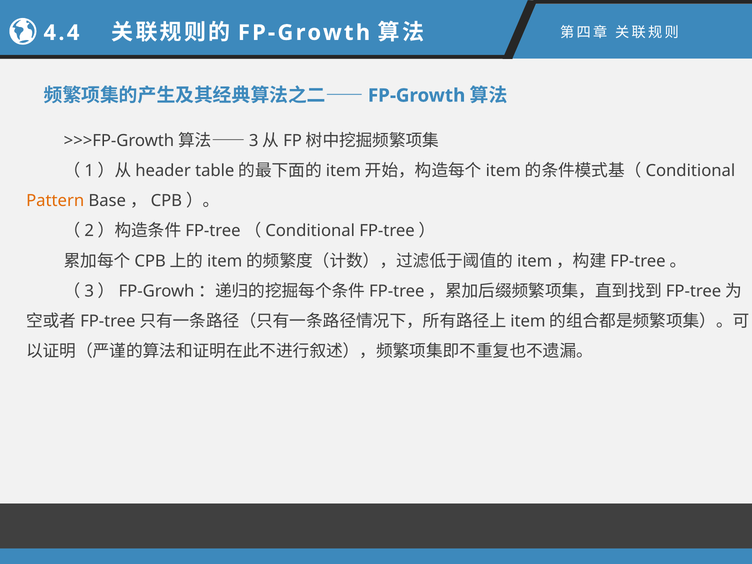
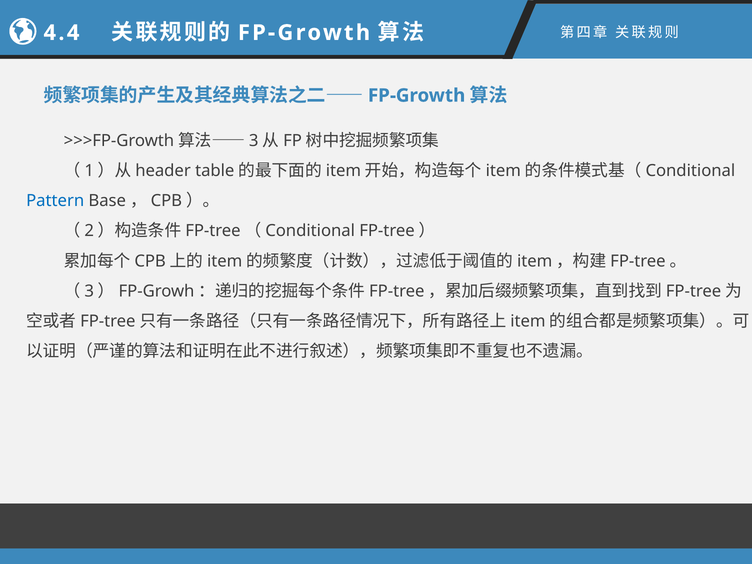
Pattern colour: orange -> blue
